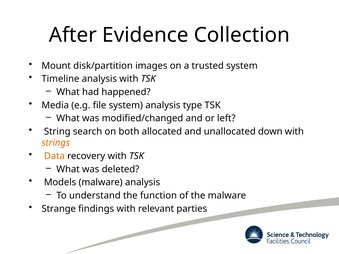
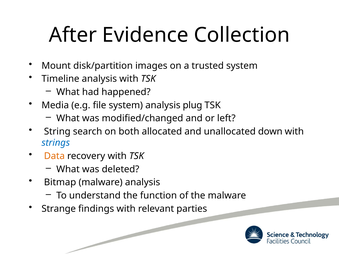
type: type -> plug
strings colour: orange -> blue
Models: Models -> Bitmap
